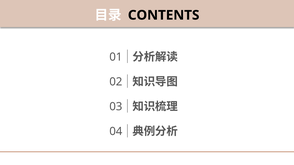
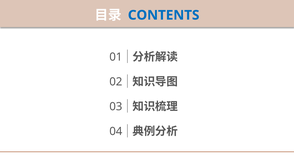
CONTENTS colour: black -> blue
